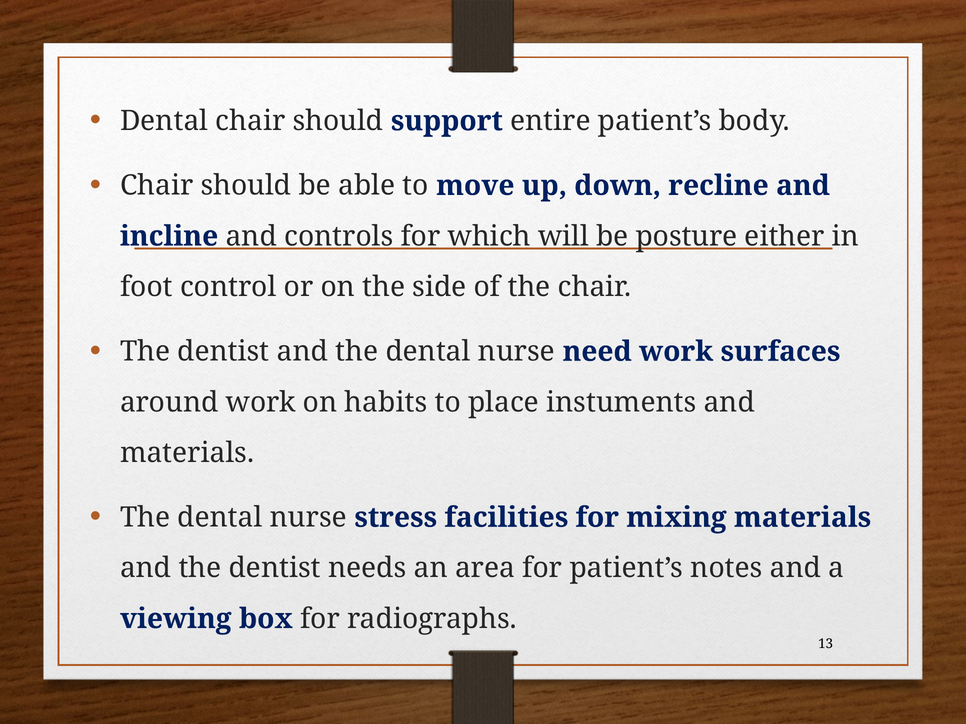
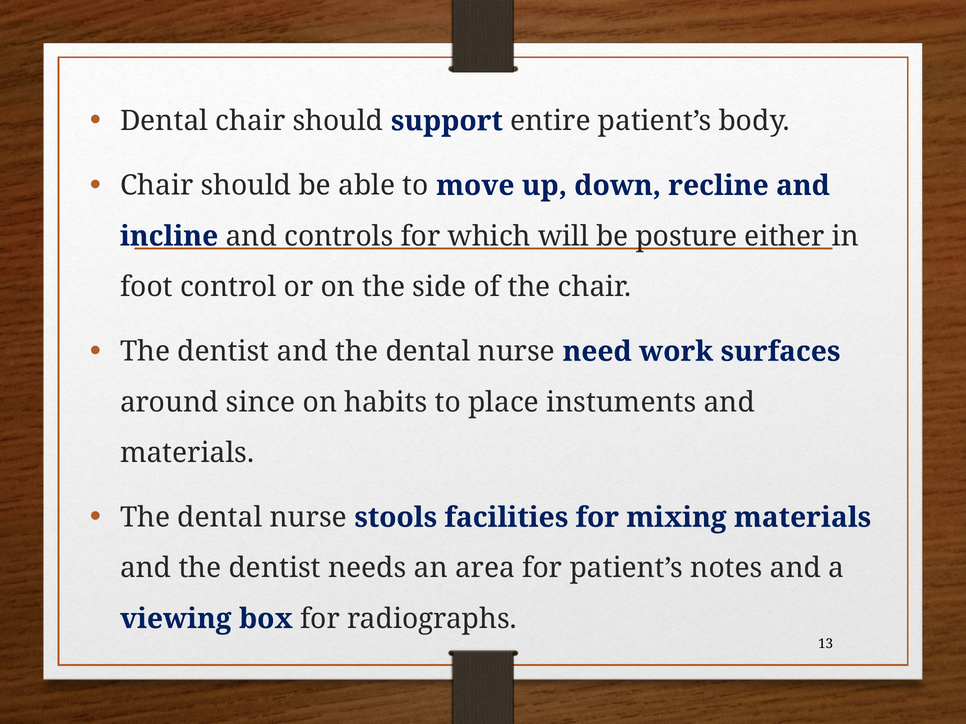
around work: work -> since
stress: stress -> stools
